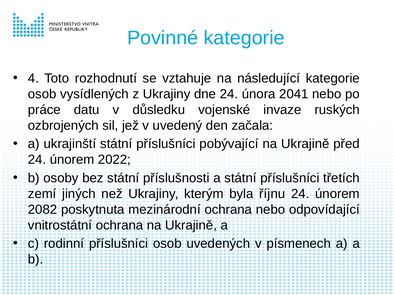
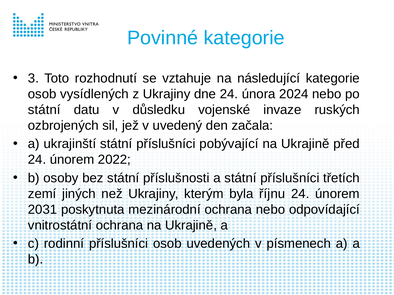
4: 4 -> 3
2041: 2041 -> 2024
práce at (44, 110): práce -> státní
2082: 2082 -> 2031
